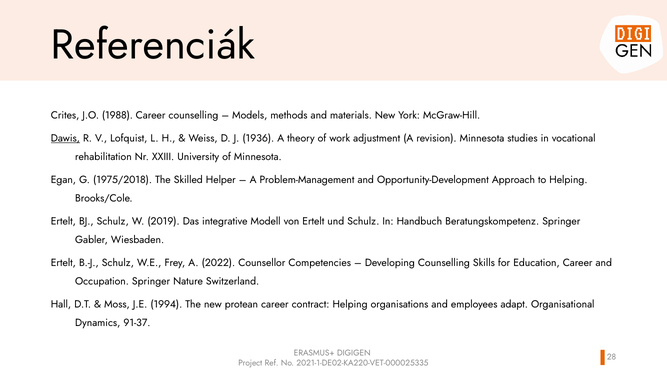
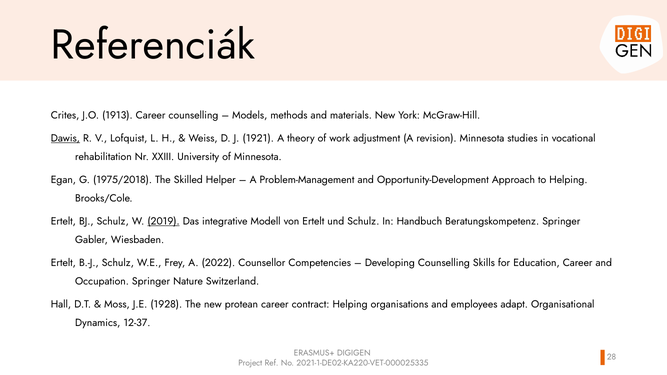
1988: 1988 -> 1913
1936: 1936 -> 1921
2019 underline: none -> present
1994: 1994 -> 1928
91-37: 91-37 -> 12-37
